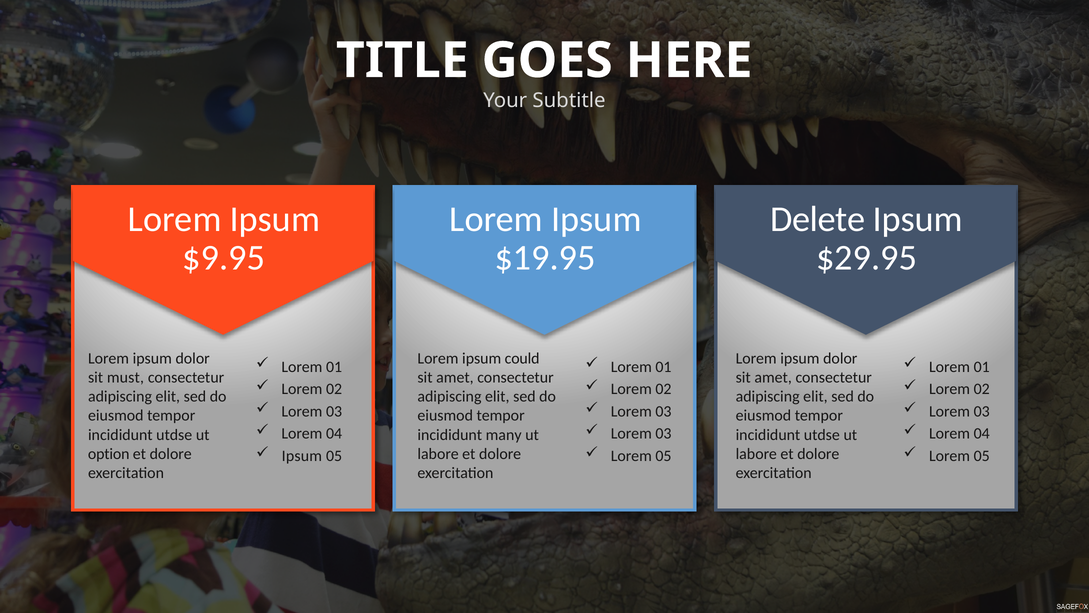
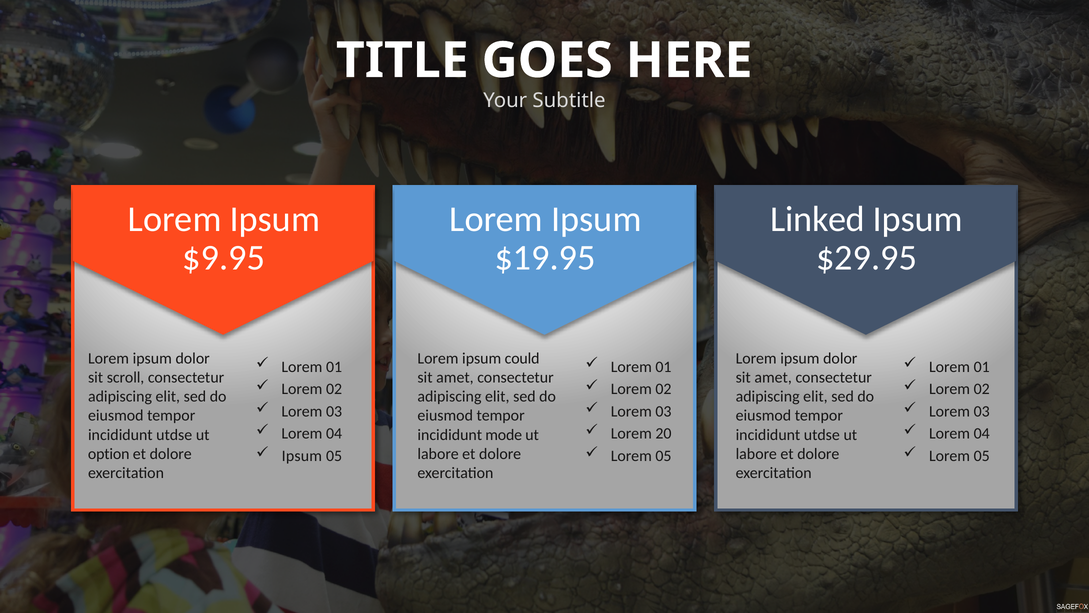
Delete: Delete -> Linked
must: must -> scroll
03 at (663, 433): 03 -> 20
many: many -> mode
